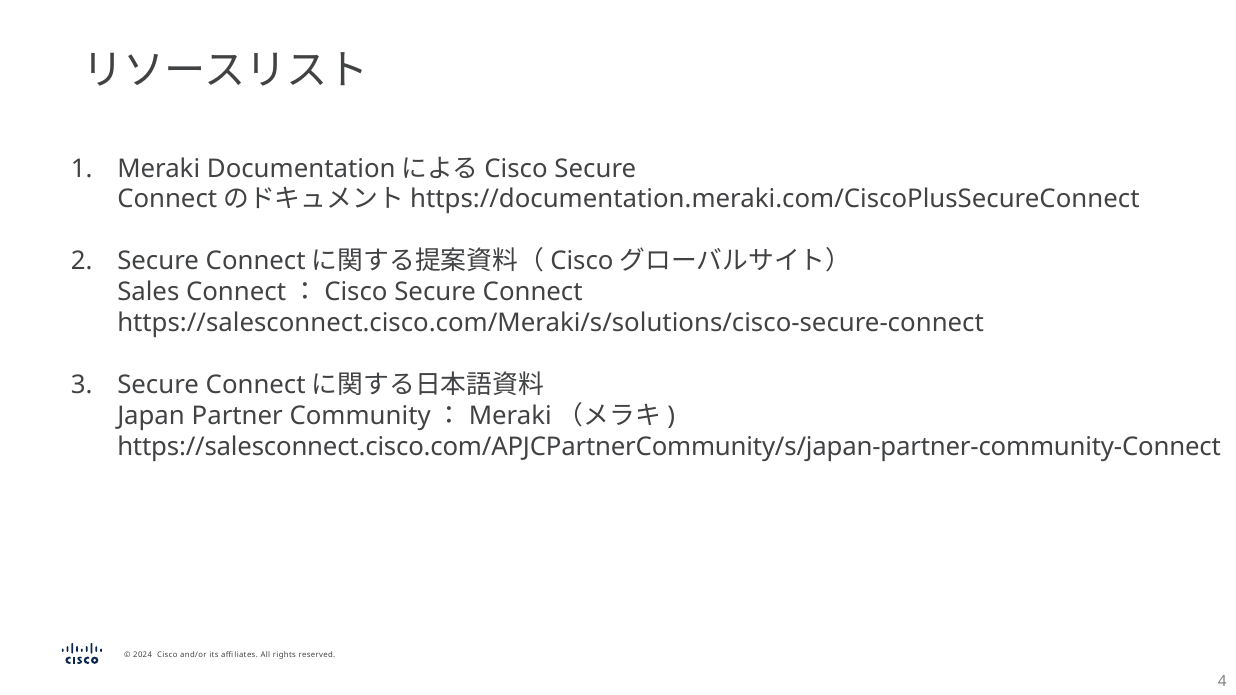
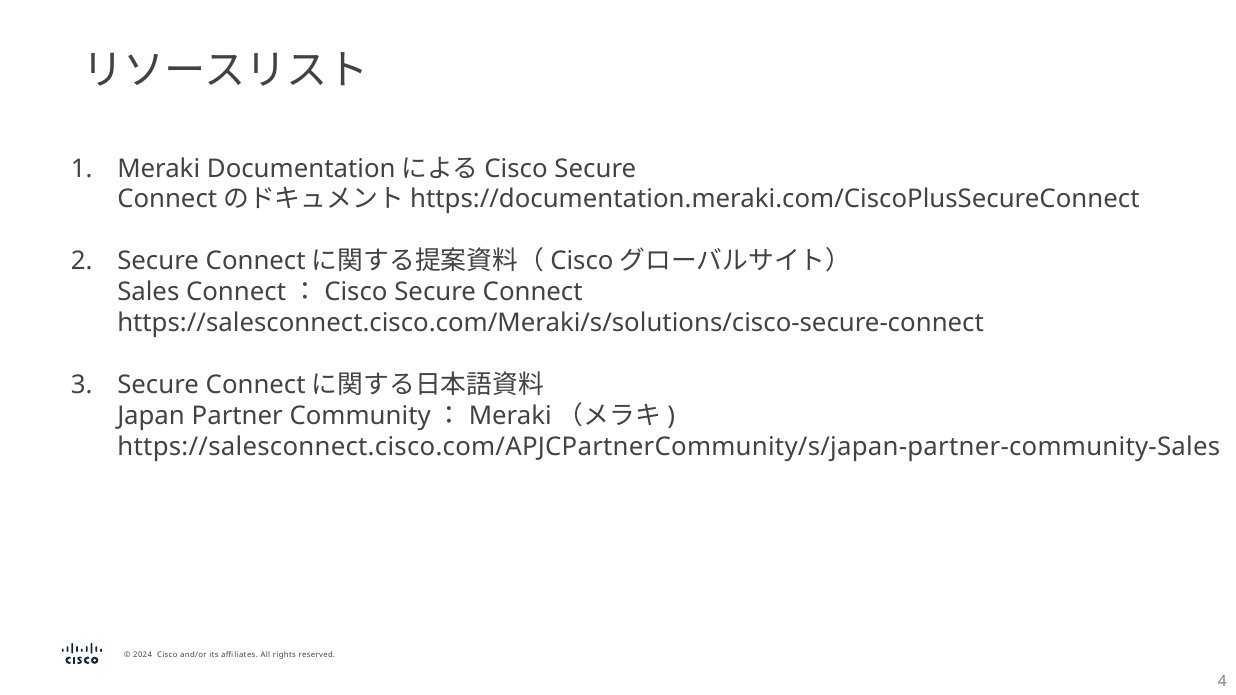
https://salesconnect.cisco.com/APJCPartnerCommunity/s/japan-partner-community-Connect: https://salesconnect.cisco.com/APJCPartnerCommunity/s/japan-partner-community-Connect -> https://salesconnect.cisco.com/APJCPartnerCommunity/s/japan-partner-community-Sales
